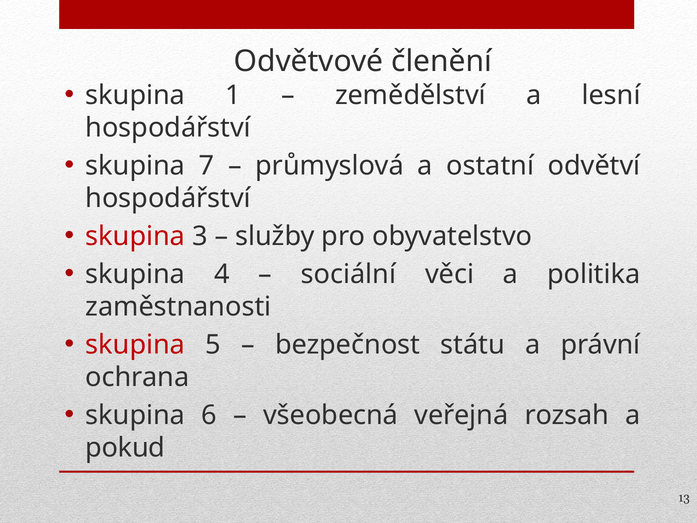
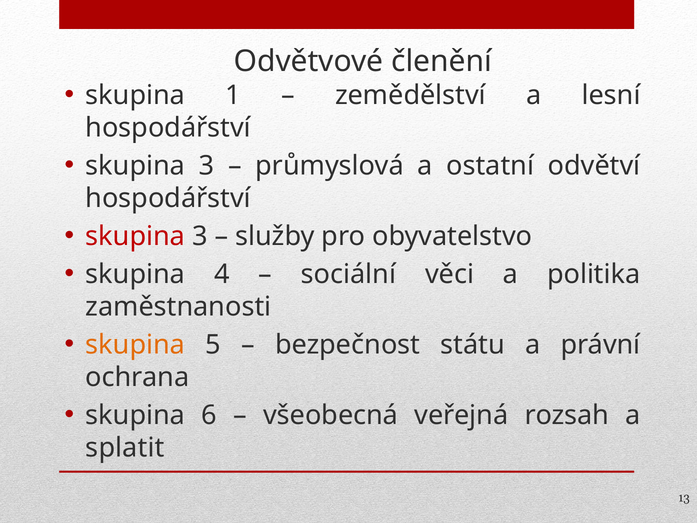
7 at (207, 166): 7 -> 3
skupina at (135, 345) colour: red -> orange
pokud: pokud -> splatit
